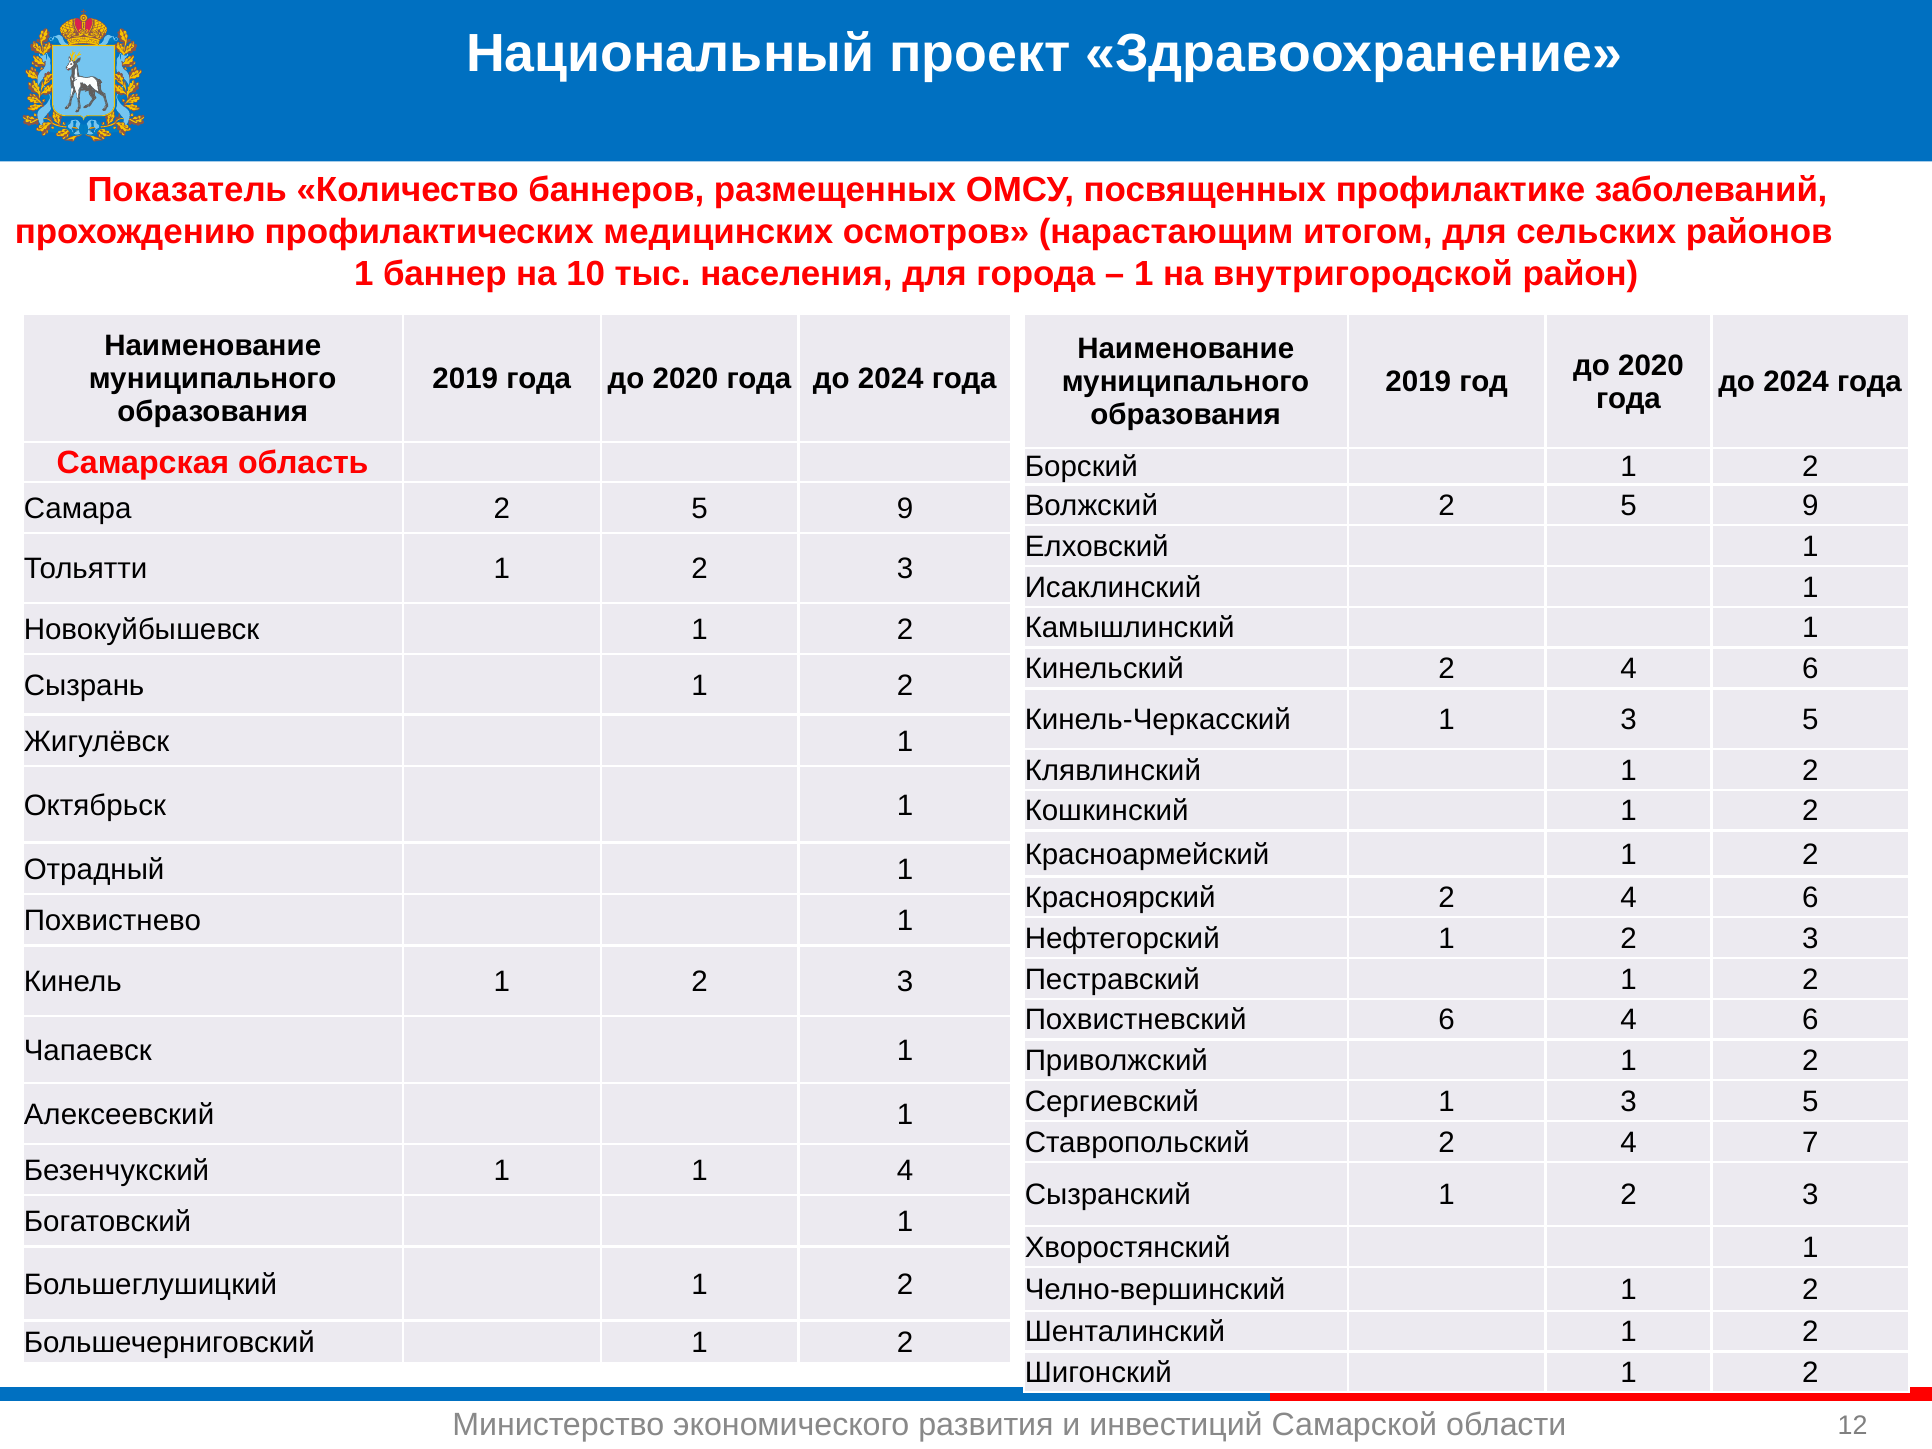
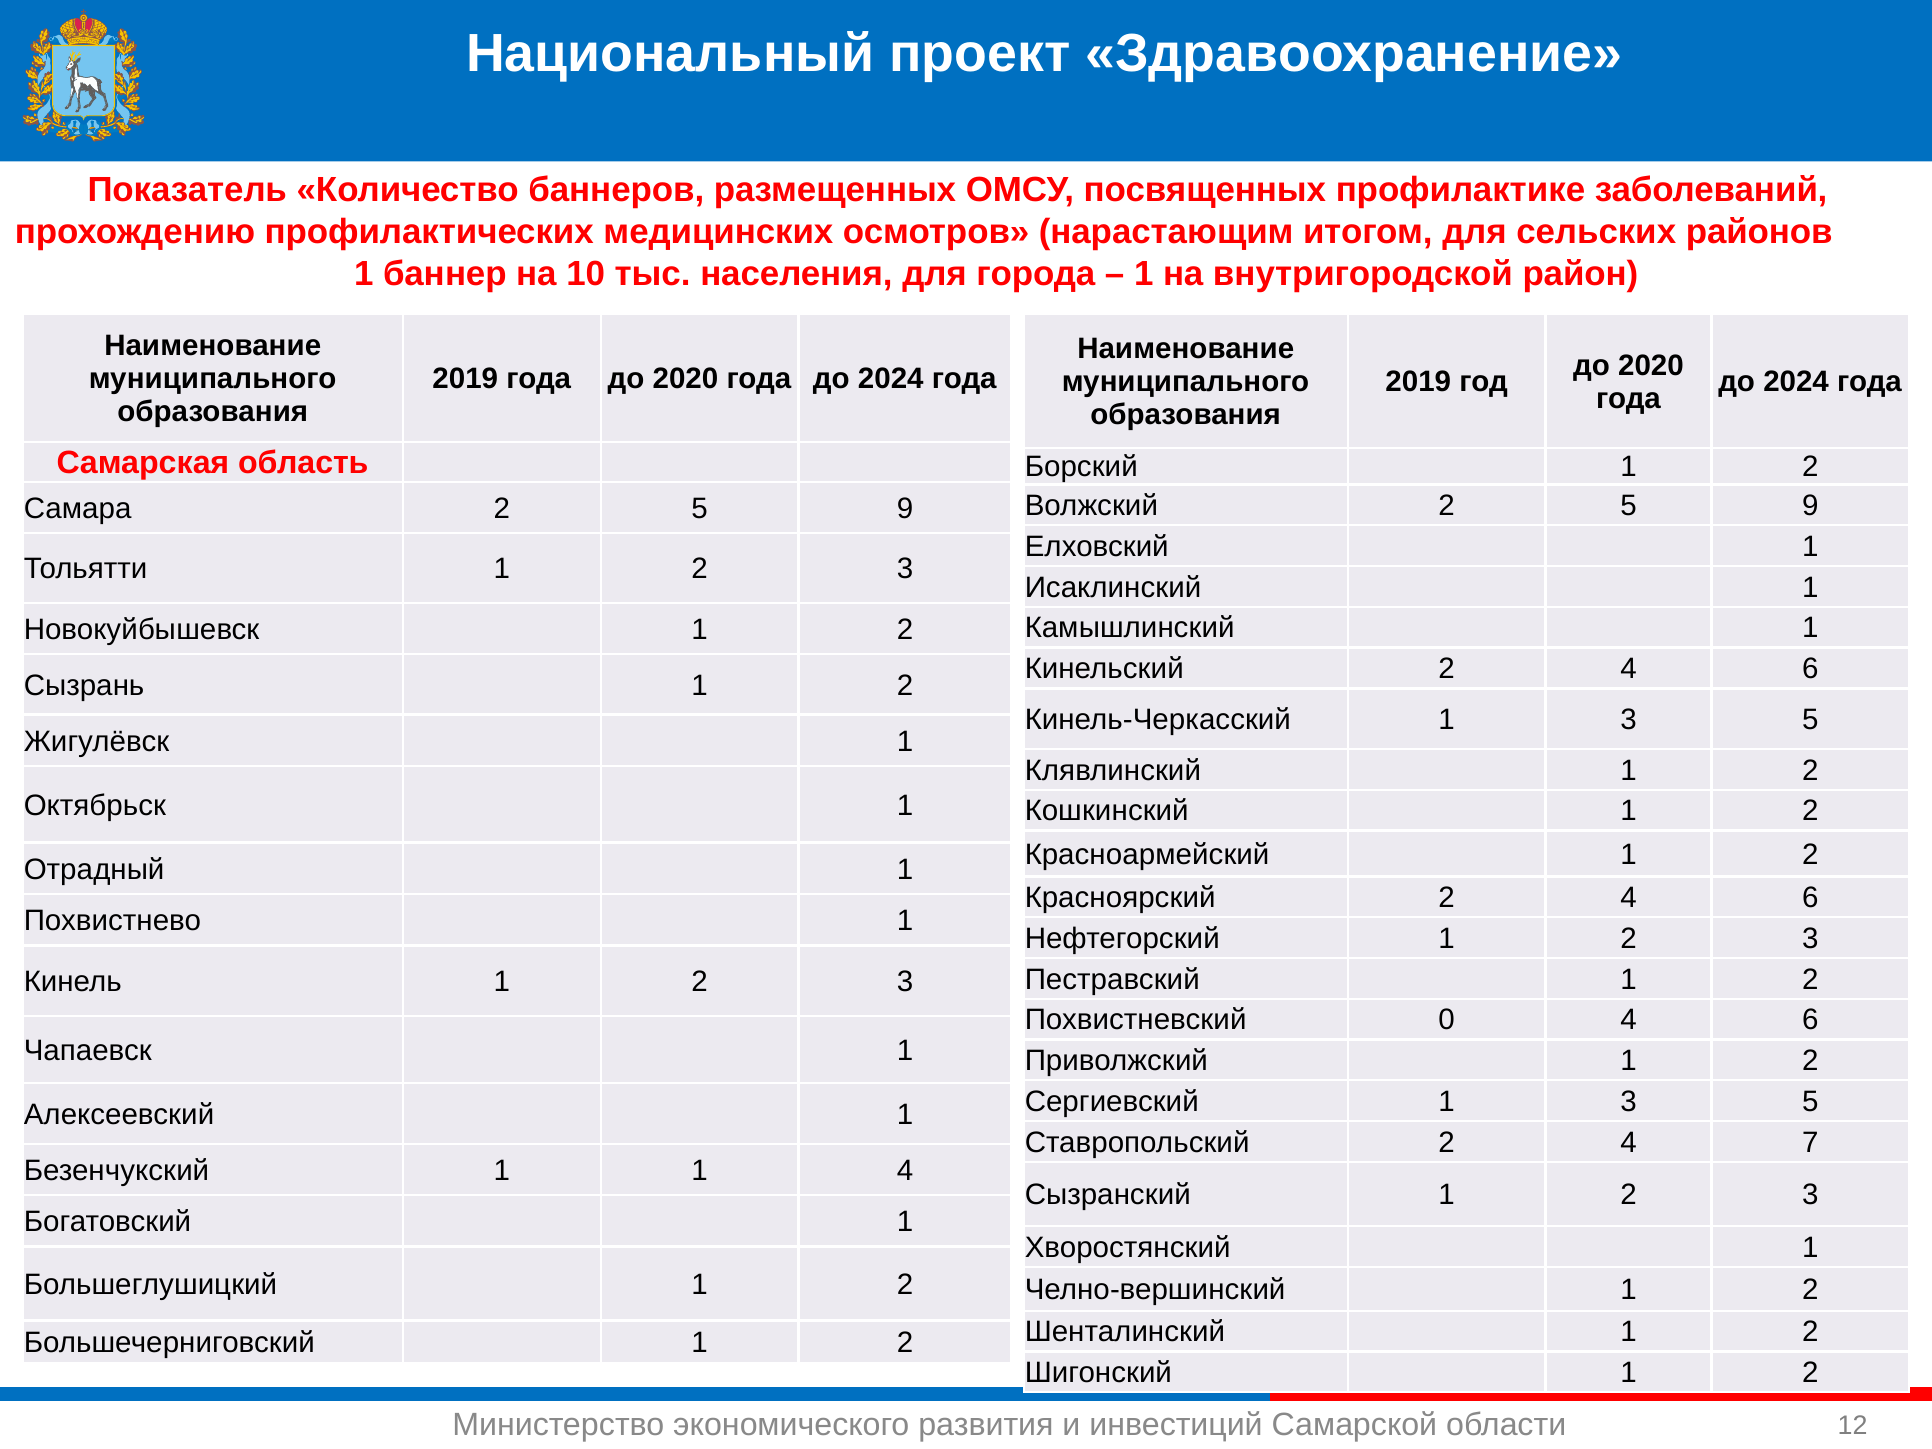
Похвистневский 6: 6 -> 0
